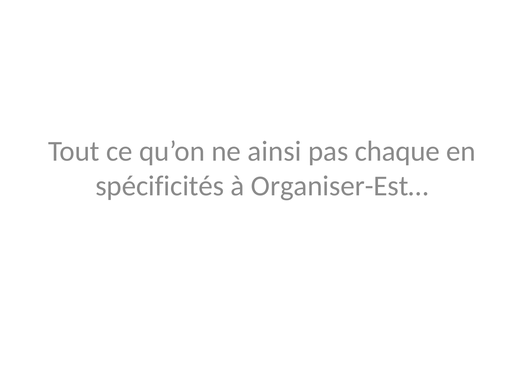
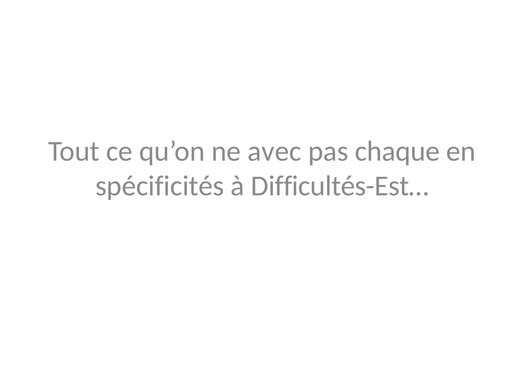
ainsi: ainsi -> avec
Organiser-Est…: Organiser-Est… -> Difficultés-Est…
